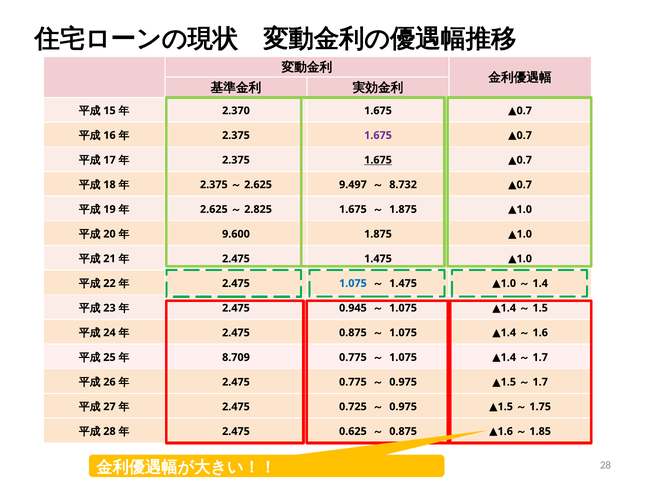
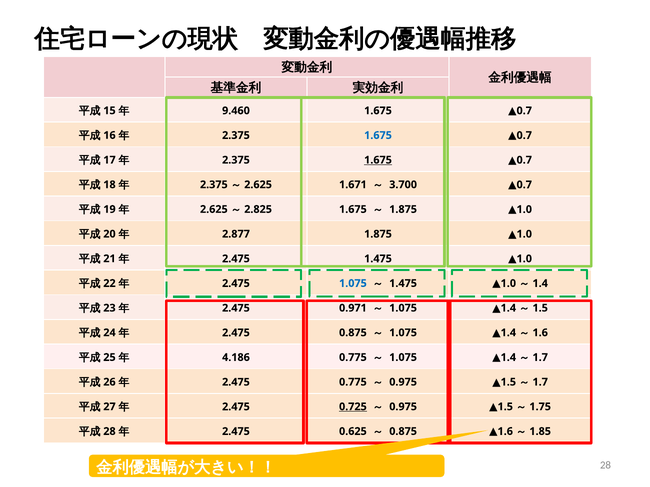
2.370: 2.370 -> 9.460
1.675 at (378, 135) colour: purple -> blue
9.497: 9.497 -> 1.671
8.732: 8.732 -> 3.700
9.600: 9.600 -> 2.877
0.945: 0.945 -> 0.971
8.709: 8.709 -> 4.186
0.725 underline: none -> present
